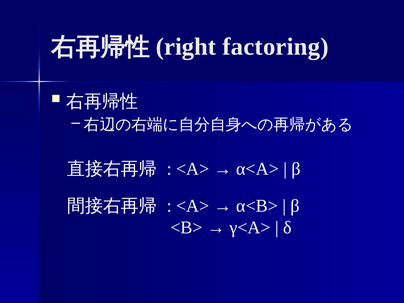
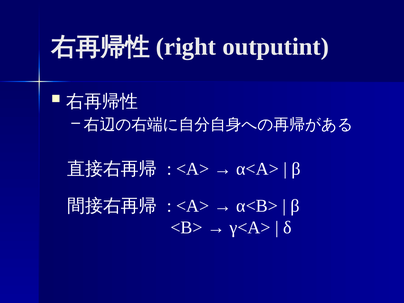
factoring: factoring -> outputint
